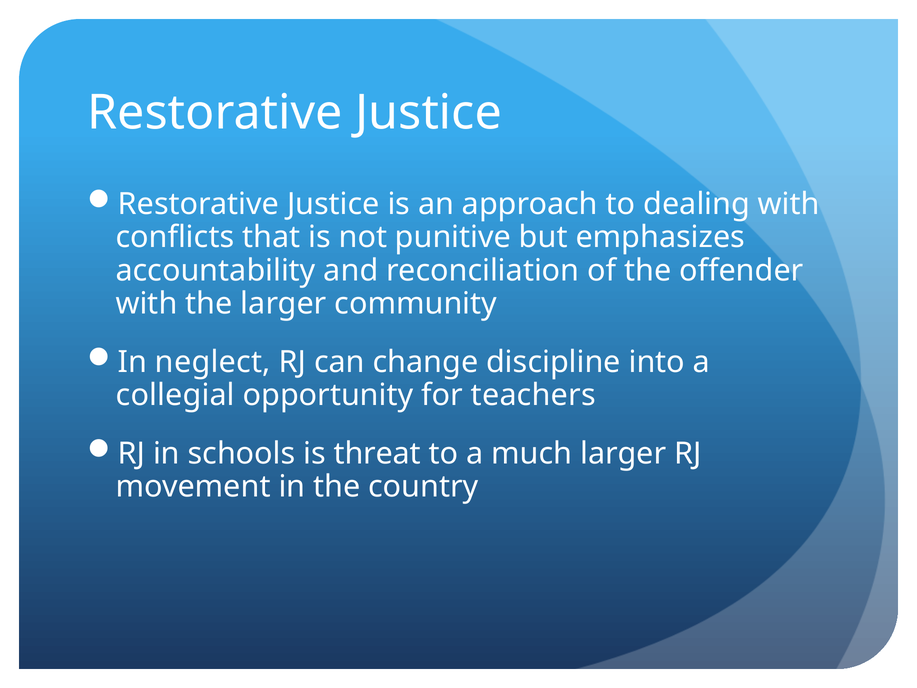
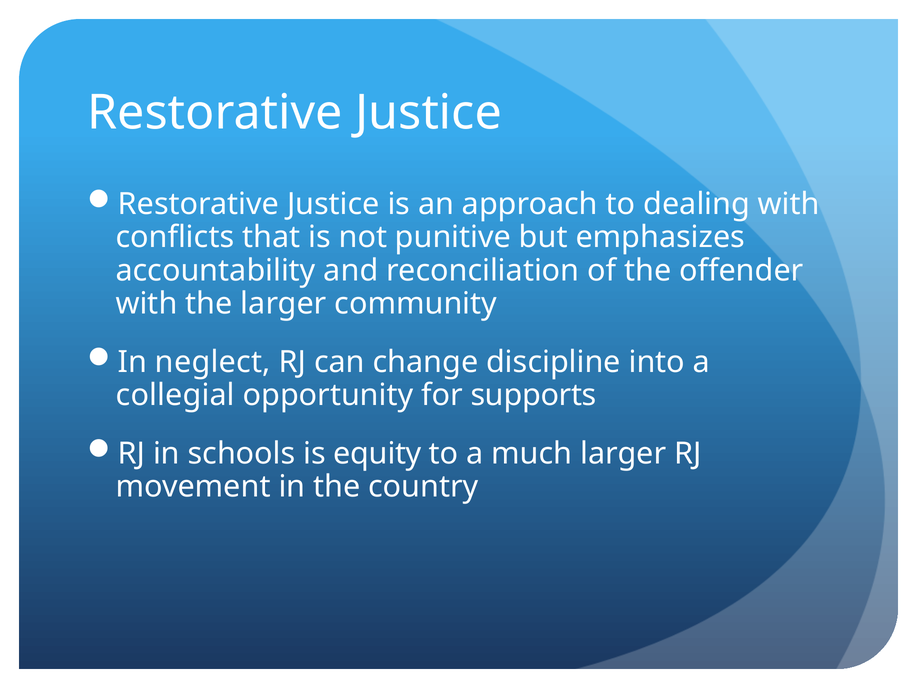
teachers: teachers -> supports
threat: threat -> equity
